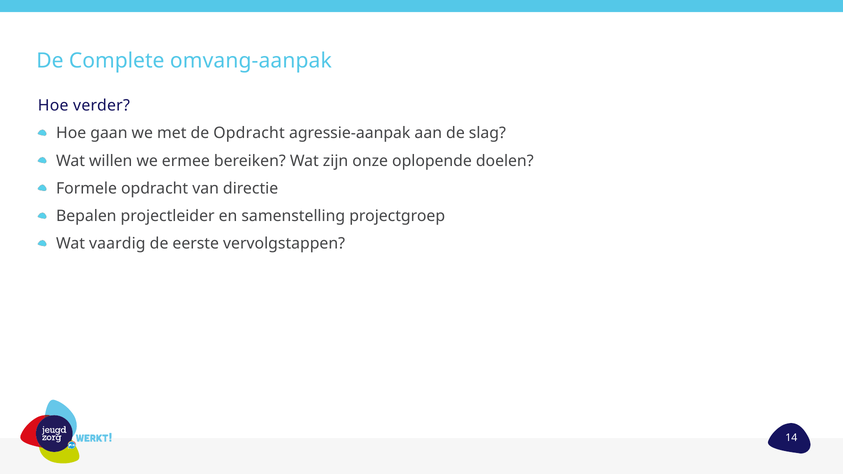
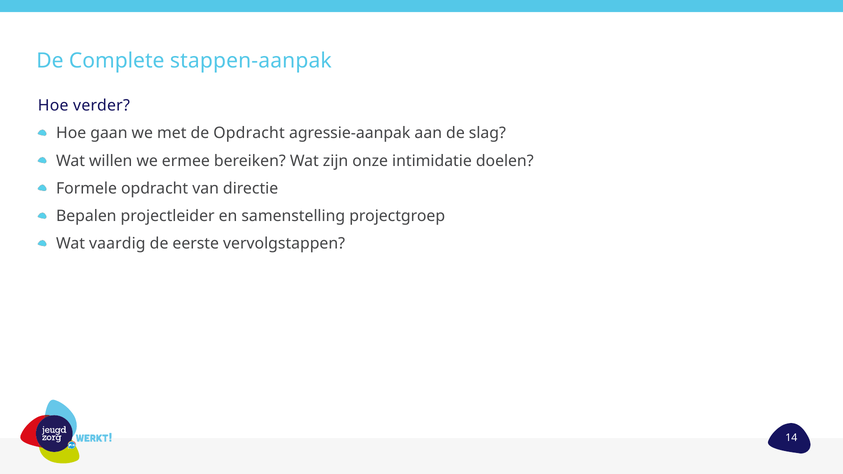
omvang-aanpak: omvang-aanpak -> stappen-aanpak
oplopende: oplopende -> intimidatie
